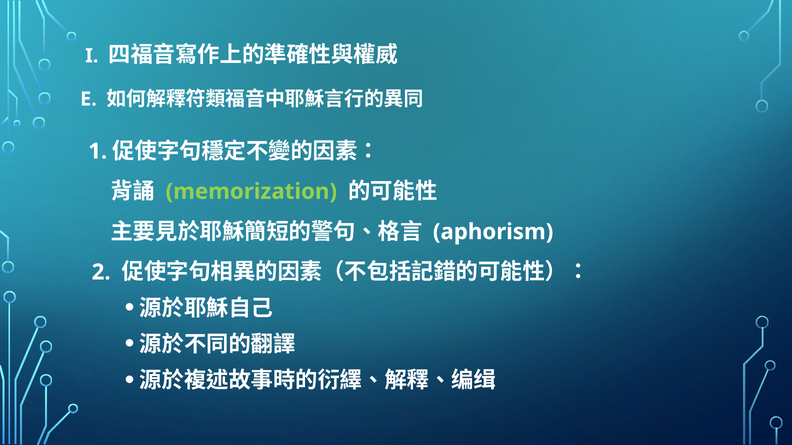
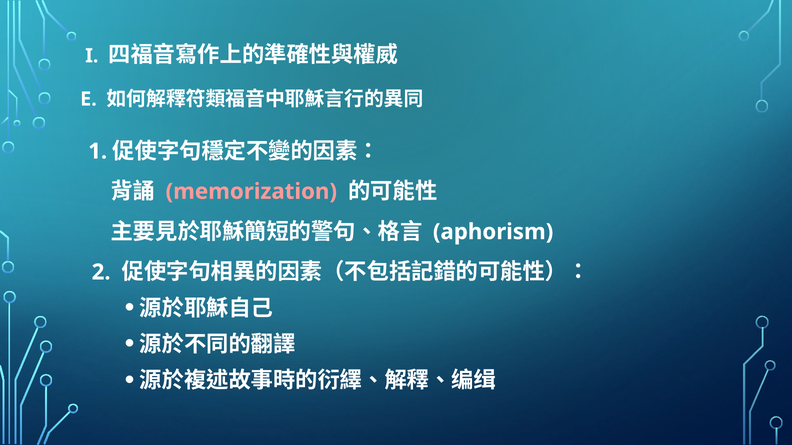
memorization colour: light green -> pink
